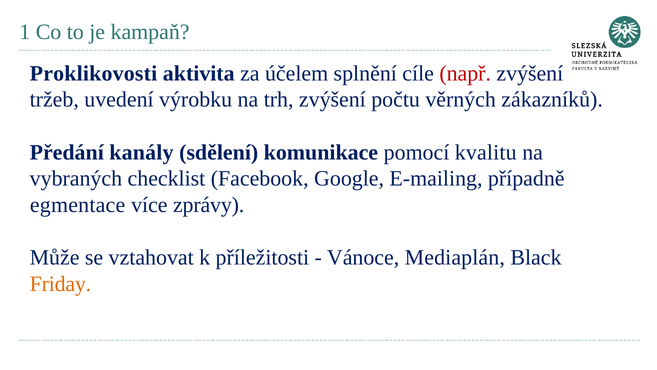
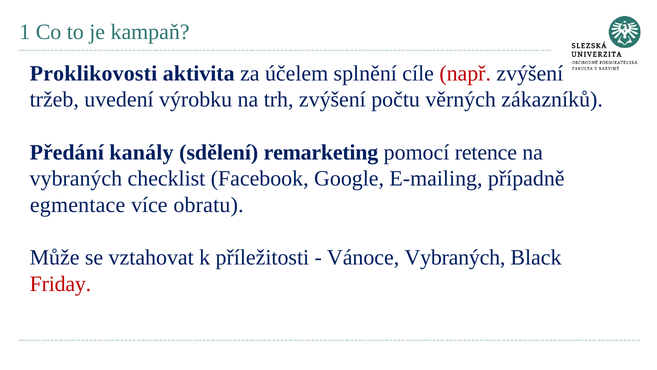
komunikace: komunikace -> remarketing
kvalitu: kvalitu -> retence
zprávy: zprávy -> obratu
Vánoce Mediaplán: Mediaplán -> Vybraných
Friday colour: orange -> red
